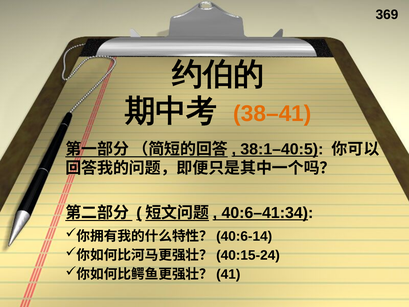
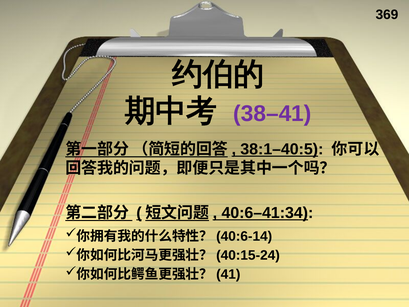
38–41 colour: orange -> purple
